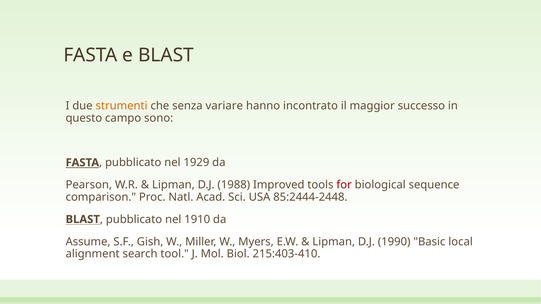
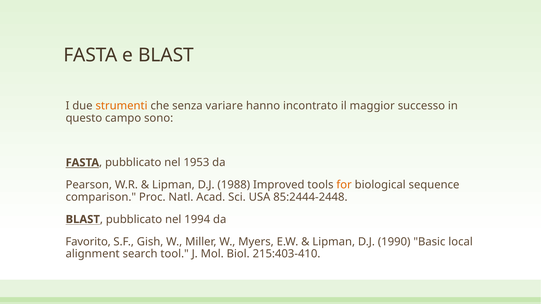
1929: 1929 -> 1953
for colour: red -> orange
1910: 1910 -> 1994
Assume: Assume -> Favorito
